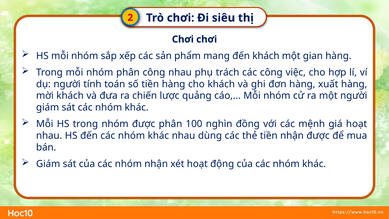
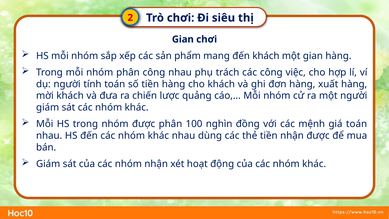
Chơi at (183, 39): Chơi -> Gian
giá hoạt: hoạt -> toán
